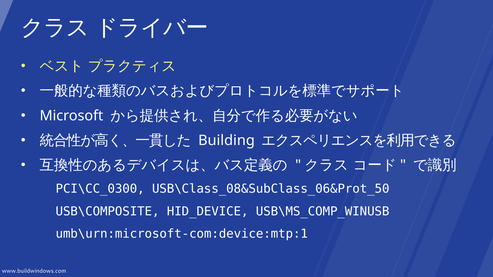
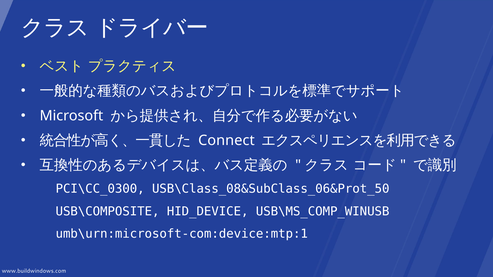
Building: Building -> Connect
